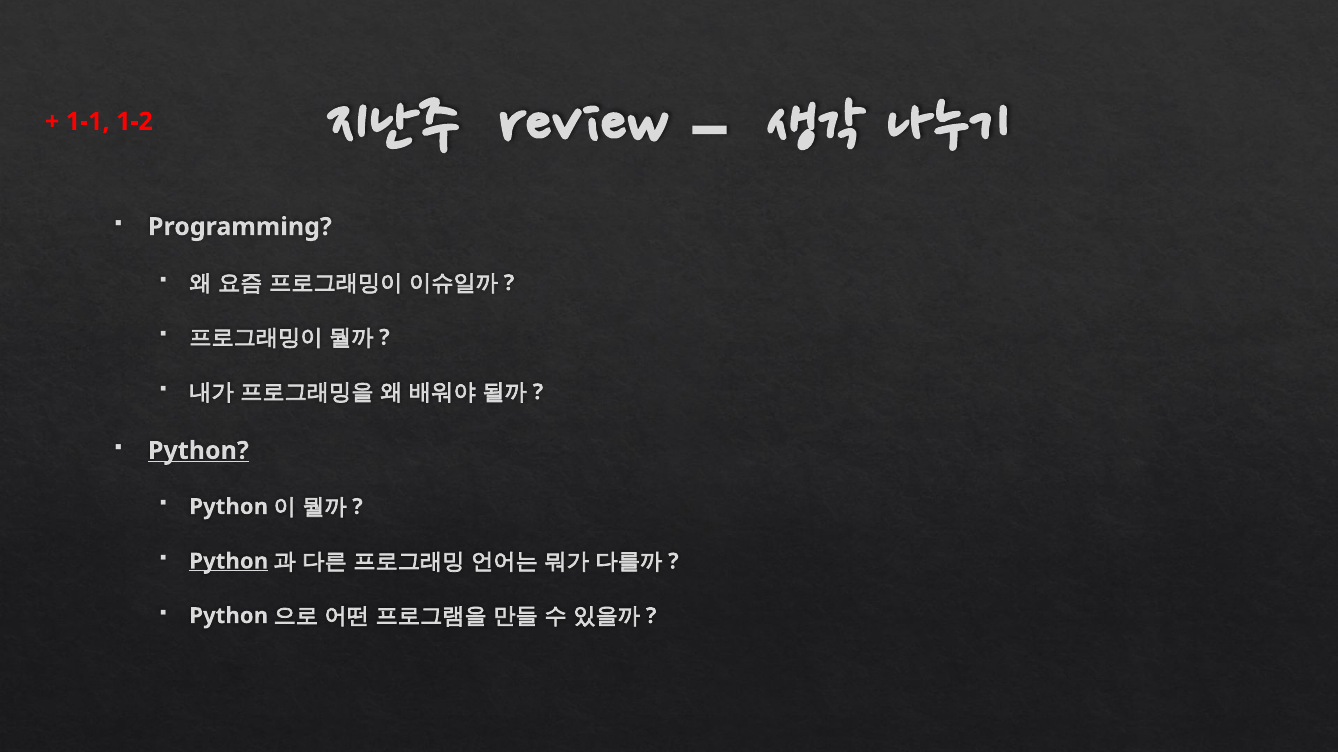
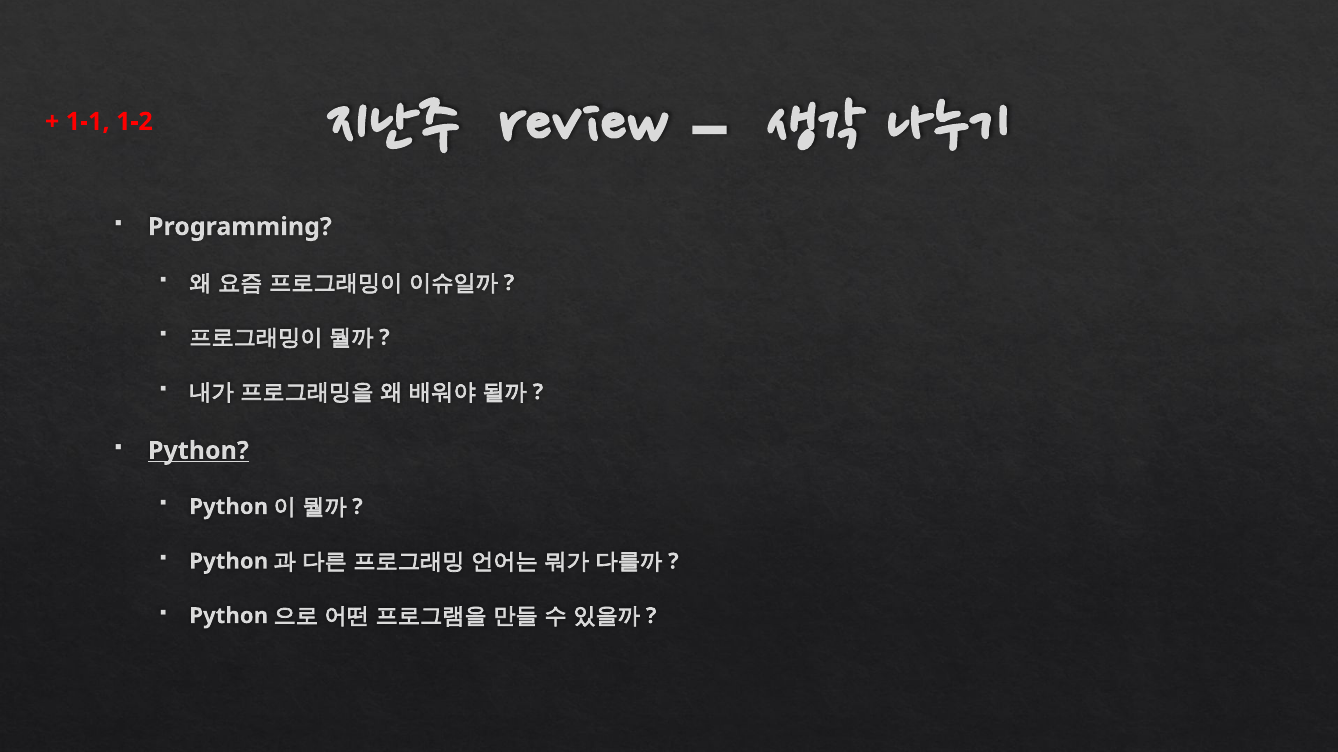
Python at (229, 562) underline: present -> none
